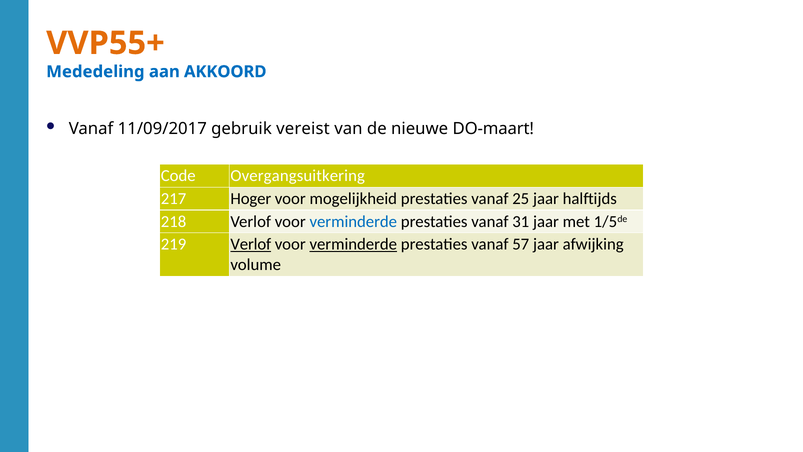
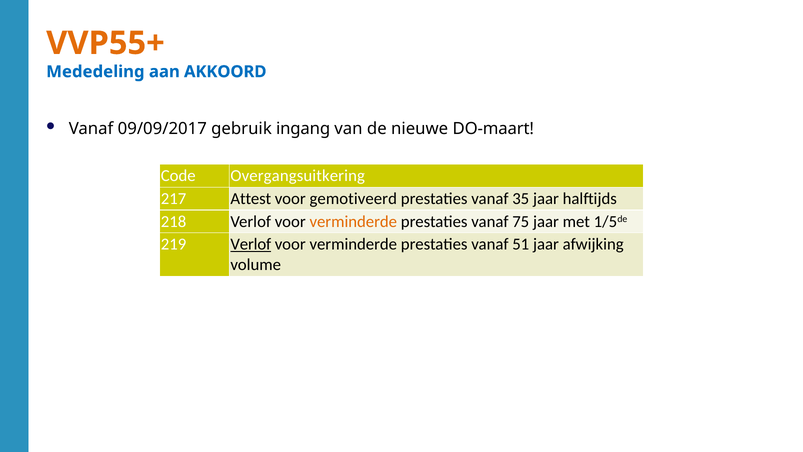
11/09/2017: 11/09/2017 -> 09/09/2017
vereist: vereist -> ingang
Hoger: Hoger -> Attest
mogelijkheid: mogelijkheid -> gemotiveerd
25: 25 -> 35
verminderde at (353, 221) colour: blue -> orange
31: 31 -> 75
verminderde at (353, 244) underline: present -> none
57: 57 -> 51
